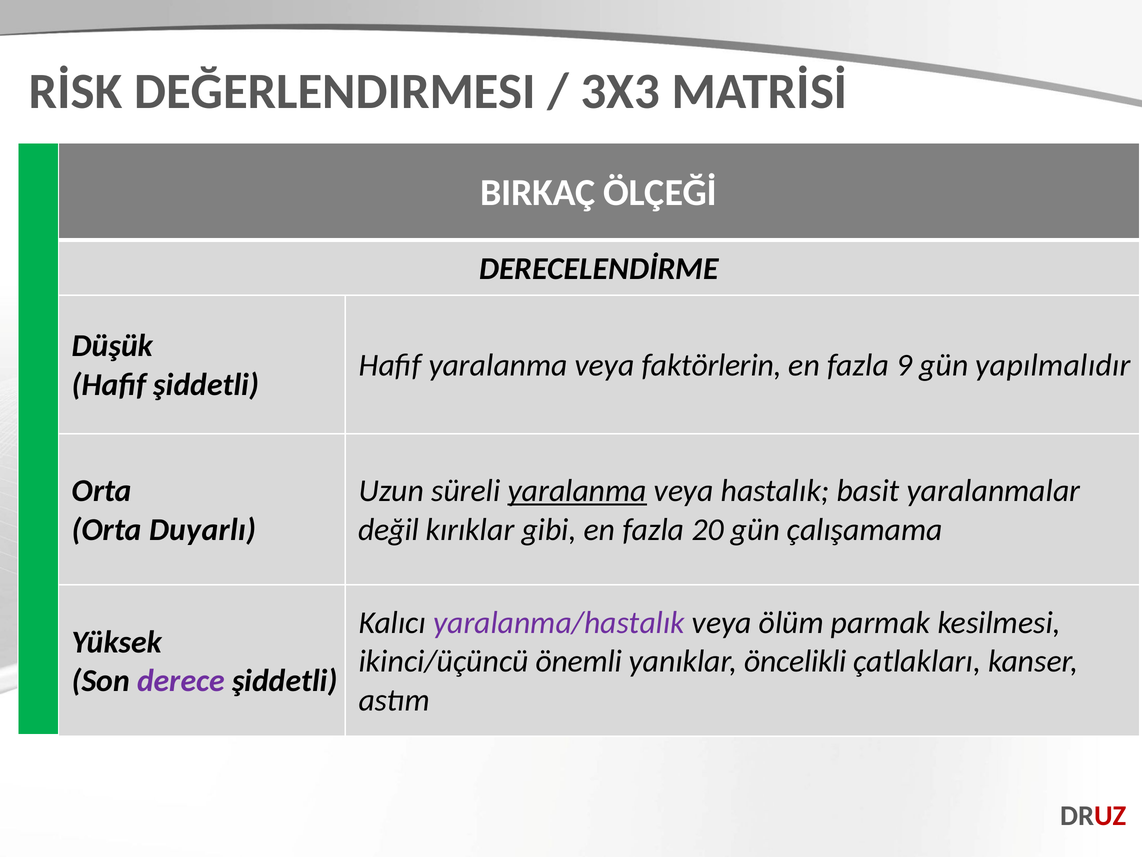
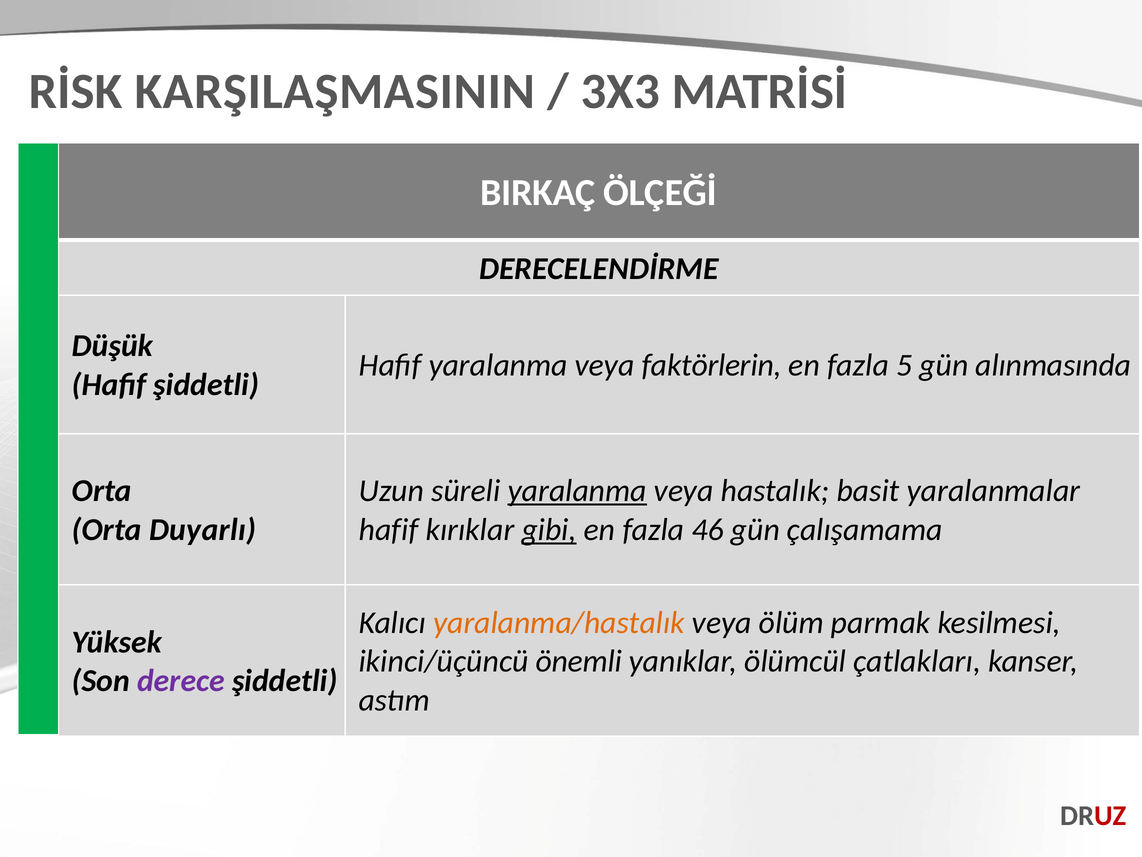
DEĞERLENDIRMESI: DEĞERLENDIRMESI -> KARŞILAŞMASININ
9: 9 -> 5
yapılmalıdır: yapılmalıdır -> alınmasında
değil at (389, 529): değil -> hafif
gibi underline: none -> present
20: 20 -> 46
yaralanma/hastalık colour: purple -> orange
öncelikli: öncelikli -> ölümcül
